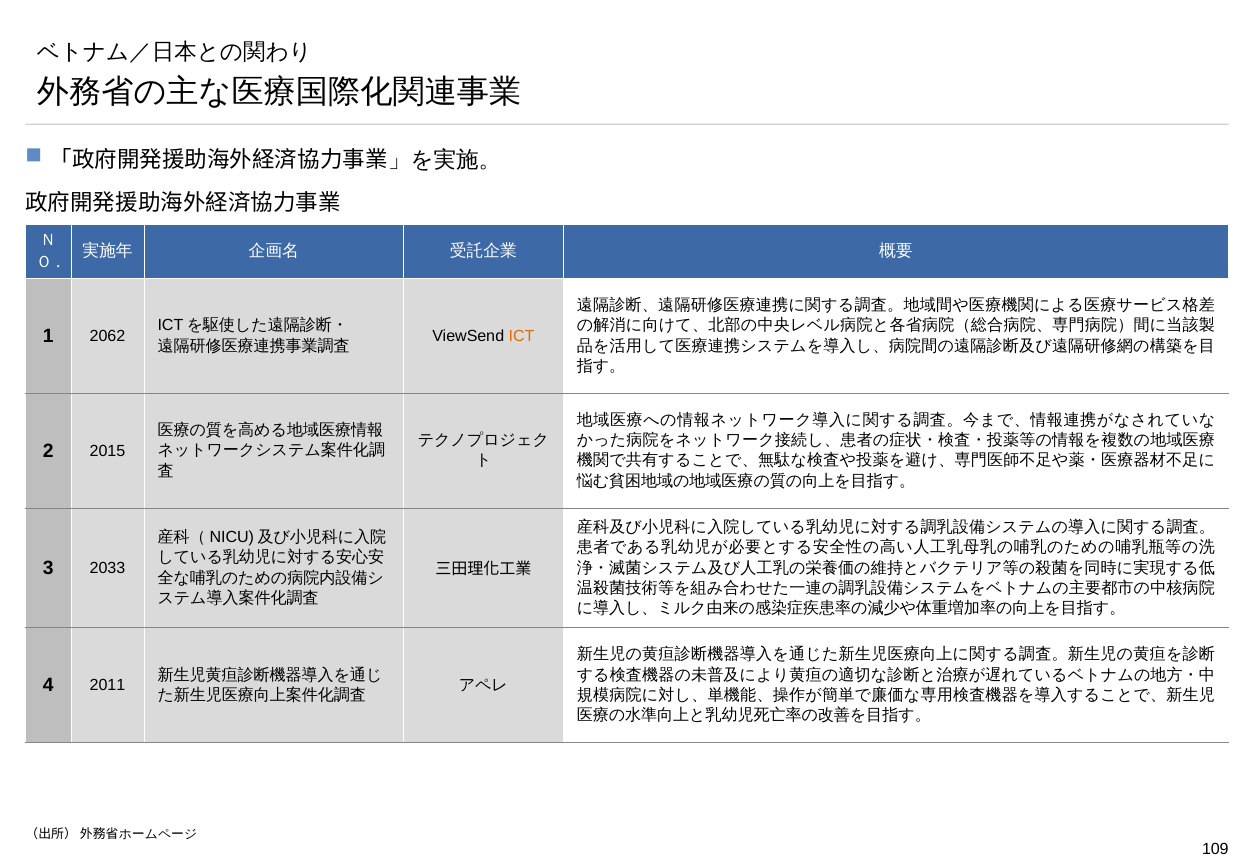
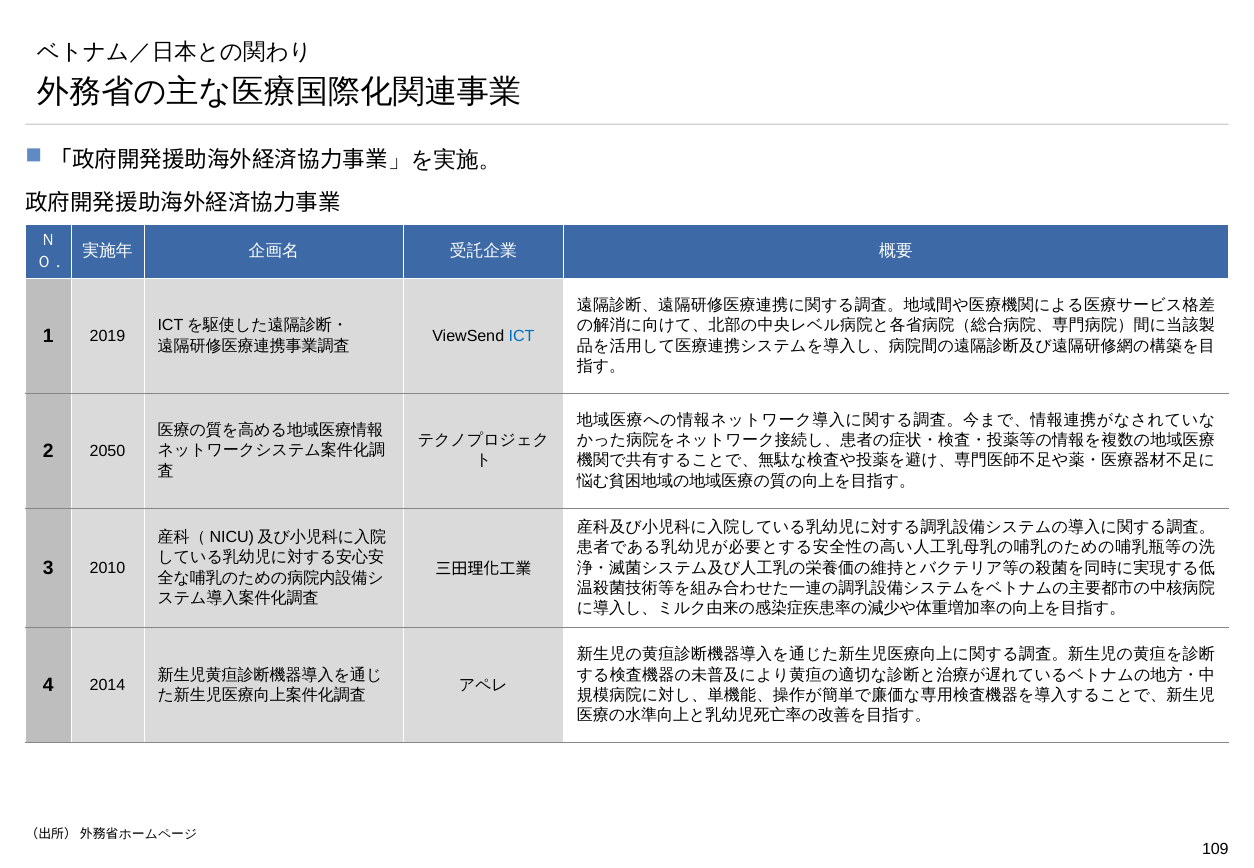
2062: 2062 -> 2019
ICT colour: orange -> blue
2015: 2015 -> 2050
2033: 2033 -> 2010
2011: 2011 -> 2014
